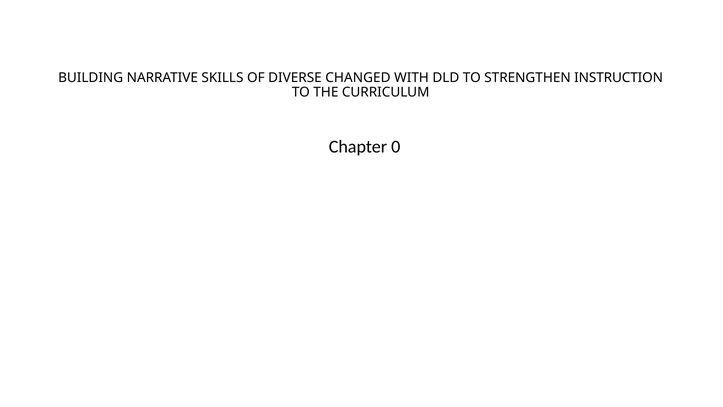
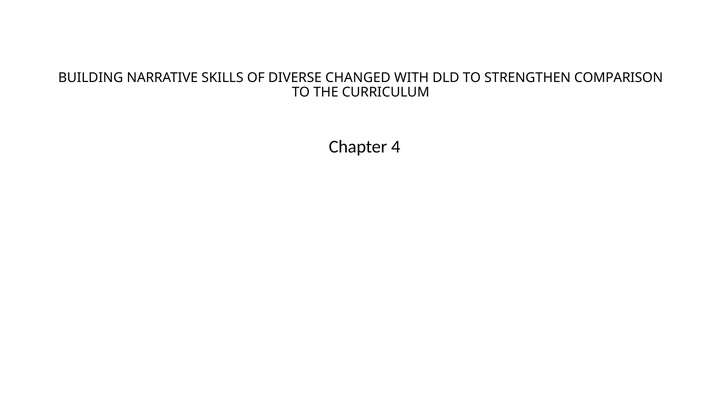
INSTRUCTION: INSTRUCTION -> COMPARISON
0: 0 -> 4
